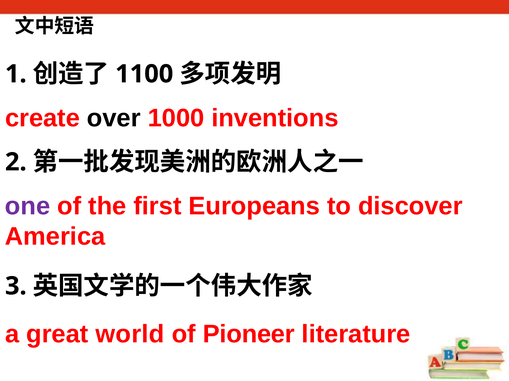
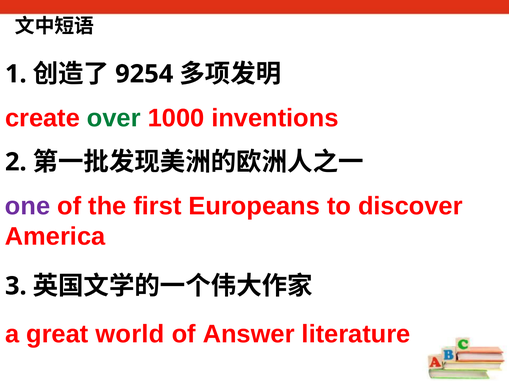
1100: 1100 -> 9254
over colour: black -> green
Pioneer: Pioneer -> Answer
